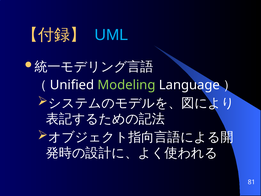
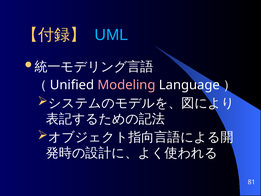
Modeling colour: light green -> pink
